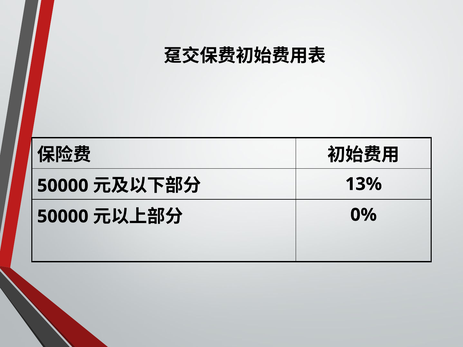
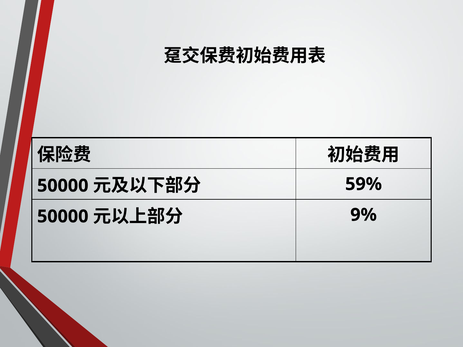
13%: 13% -> 59%
0%: 0% -> 9%
